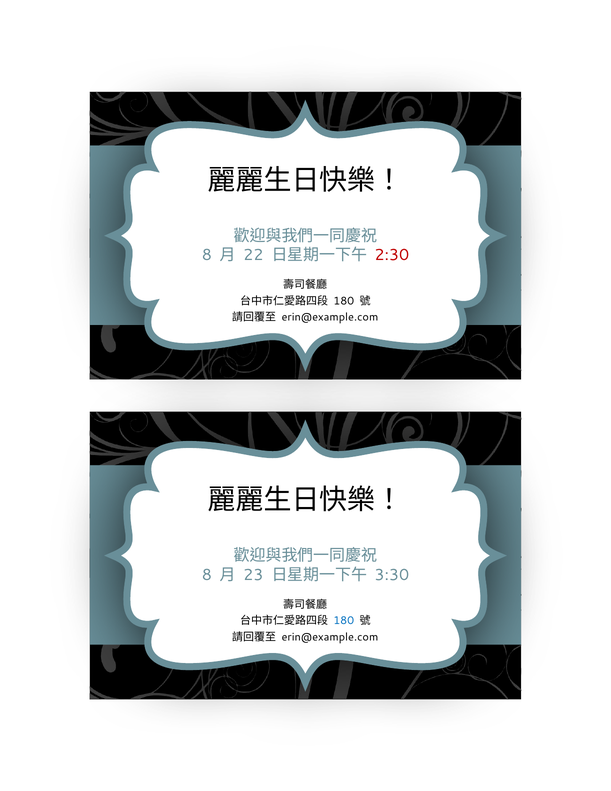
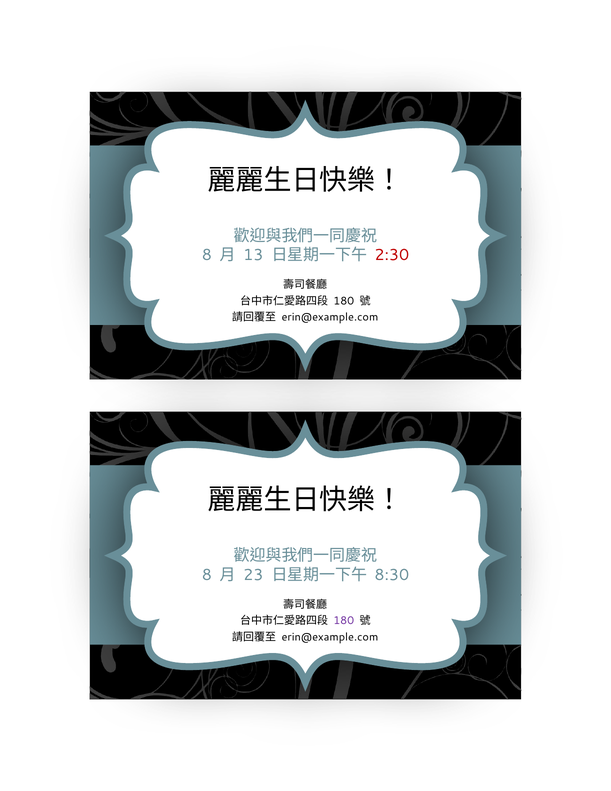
22: 22 -> 13
3:30: 3:30 -> 8:30
180 at (344, 621) colour: blue -> purple
